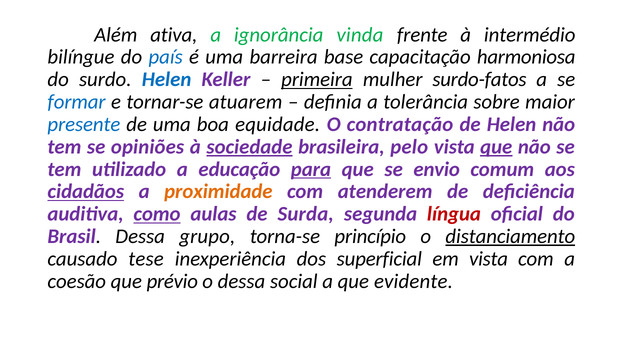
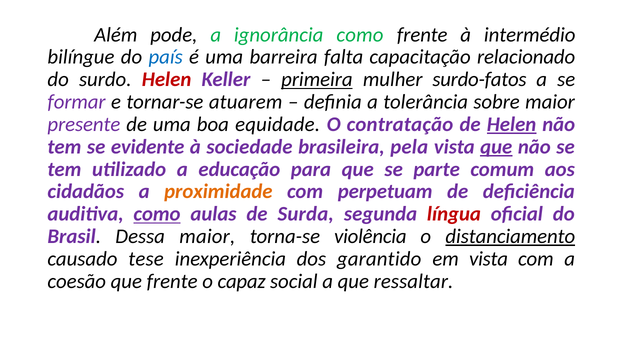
ativa: ativa -> pode
ignorância vinda: vinda -> como
base: base -> falta
harmoniosa: harmoniosa -> relacionado
Helen at (167, 80) colour: blue -> red
formar colour: blue -> purple
presente colour: blue -> purple
Helen at (512, 125) underline: none -> present
opiniões: opiniões -> evidente
sociedade underline: present -> none
pelo: pelo -> pela
para underline: present -> none
envio: envio -> parte
cidadãos underline: present -> none
atenderem: atenderem -> perpetuam
Dessa grupo: grupo -> maior
princípio: princípio -> violência
superficial: superficial -> garantido
que prévio: prévio -> frente
o dessa: dessa -> capaz
evidente: evidente -> ressaltar
